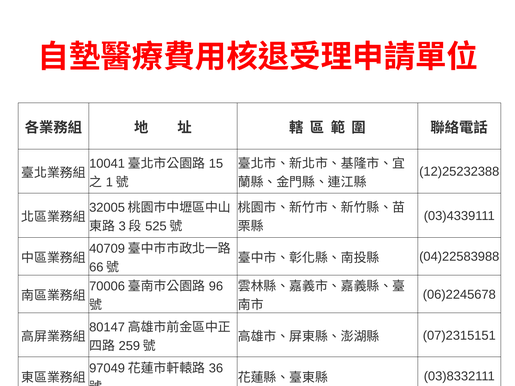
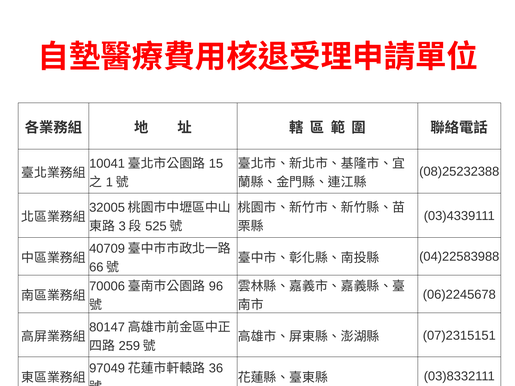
12)25232388: 12)25232388 -> 08)25232388
